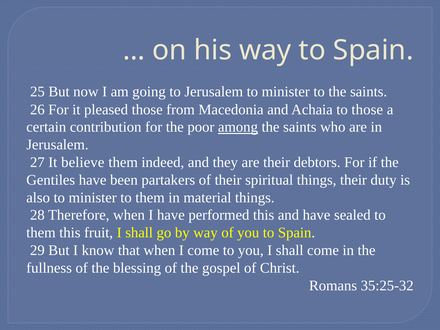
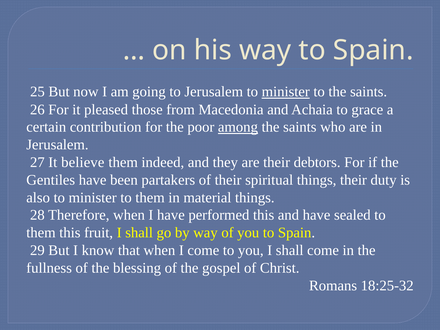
minister at (286, 92) underline: none -> present
to those: those -> grace
35:25-32: 35:25-32 -> 18:25-32
